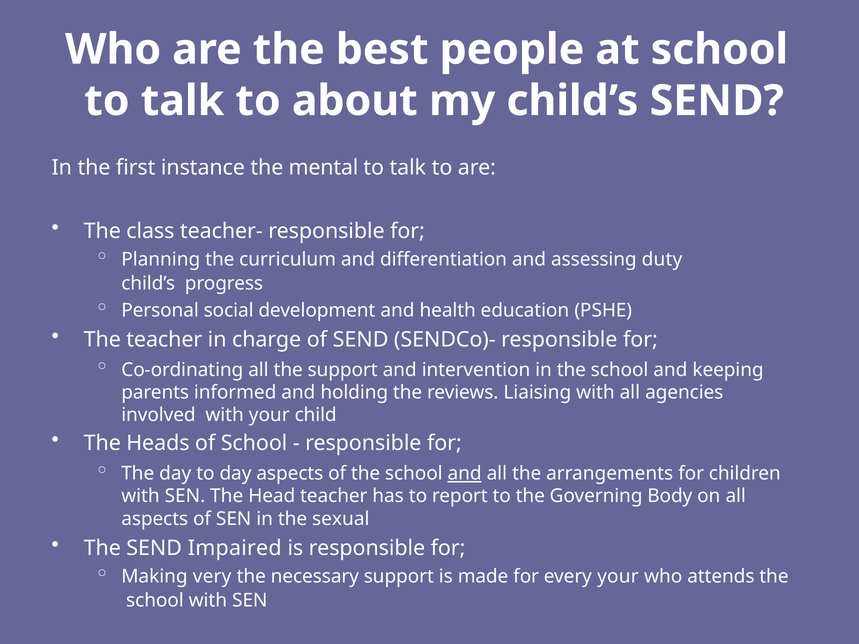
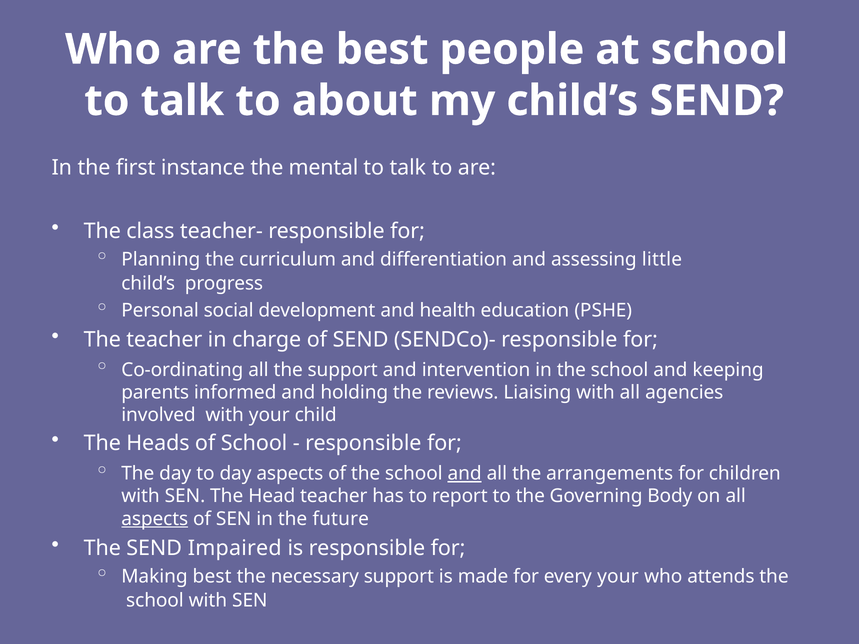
duty: duty -> little
aspects at (155, 519) underline: none -> present
sexual: sexual -> future
Making very: very -> best
